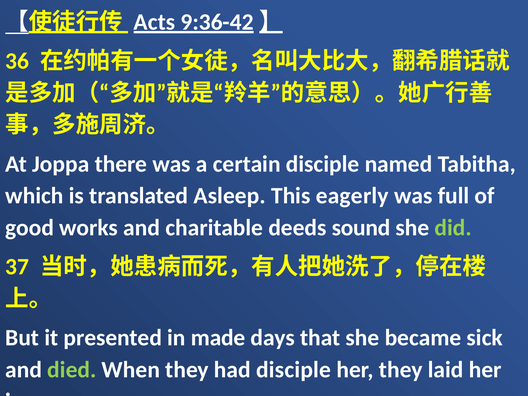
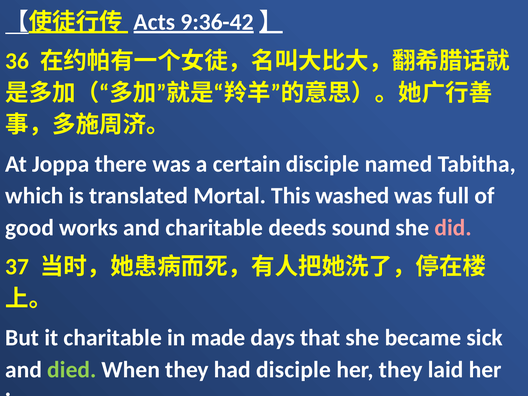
Asleep: Asleep -> Mortal
eagerly: eagerly -> washed
did colour: light green -> pink
it presented: presented -> charitable
